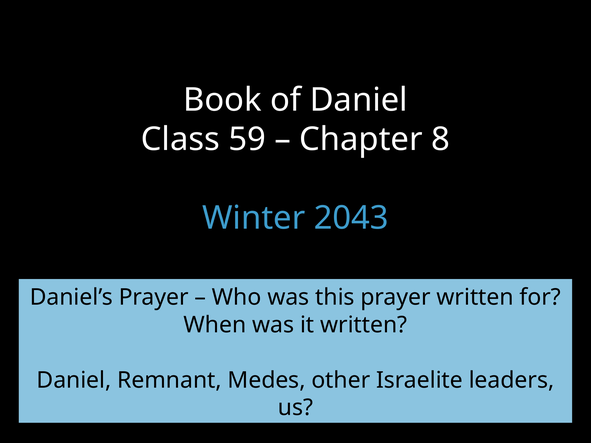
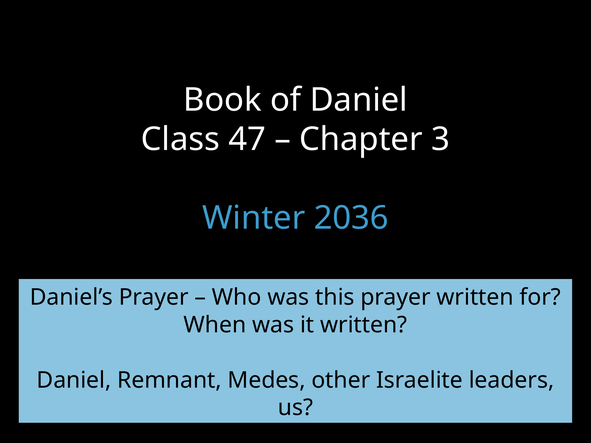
59: 59 -> 47
8: 8 -> 3
2043: 2043 -> 2036
